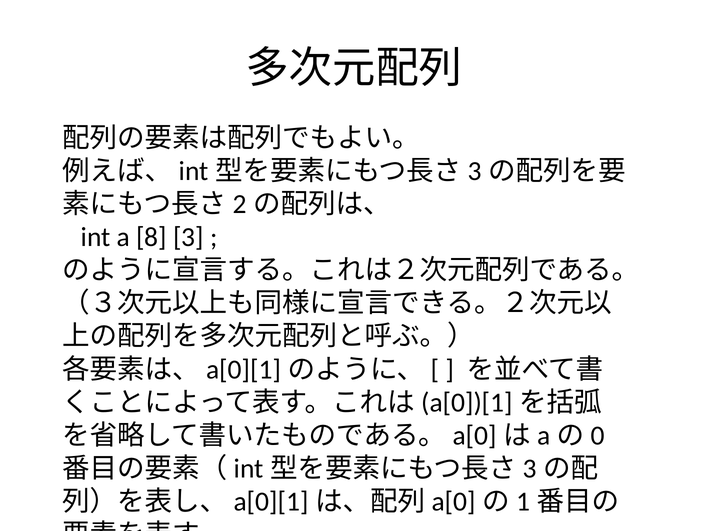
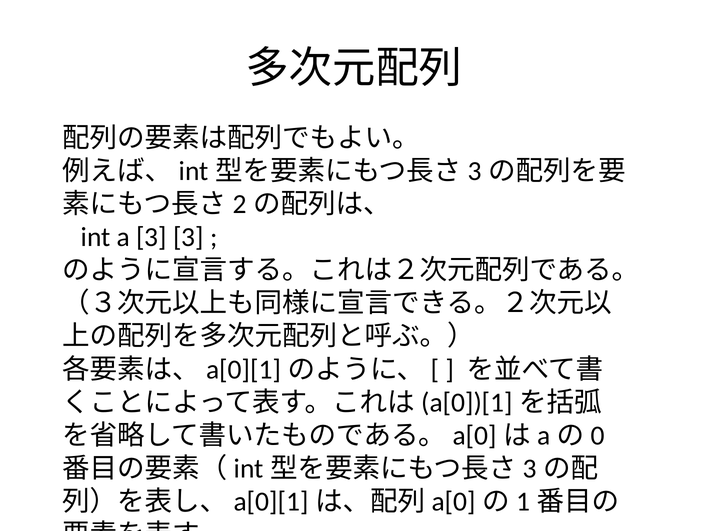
a 8: 8 -> 3
